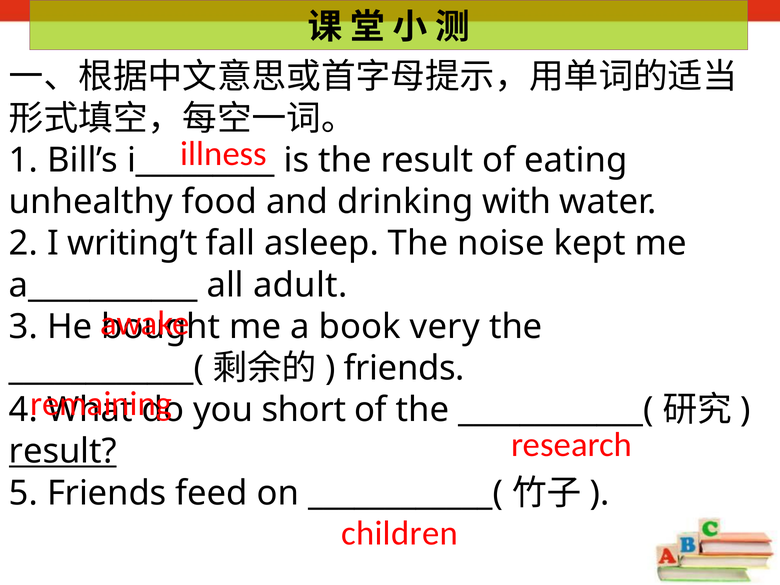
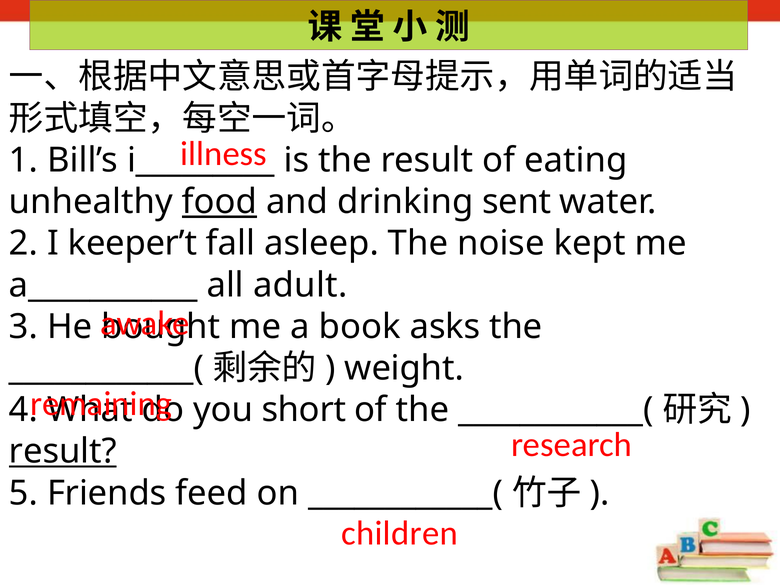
food underline: none -> present
with: with -> sent
writing’t: writing’t -> keeper’t
very: very -> asks
friends at (404, 368): friends -> weight
